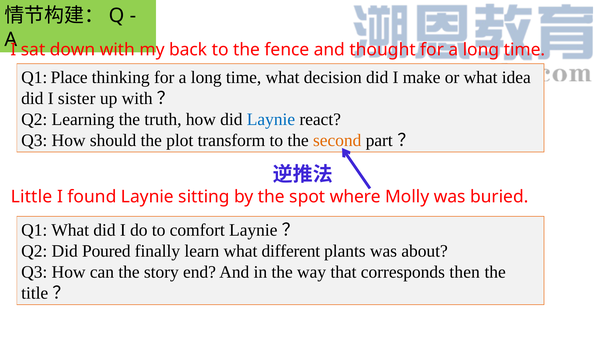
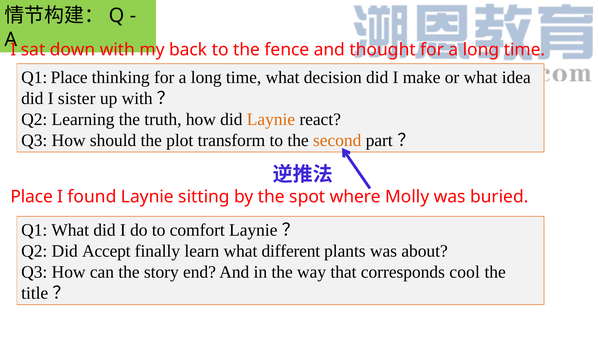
Laynie at (271, 119) colour: blue -> orange
Little at (32, 196): Little -> Place
Poured: Poured -> Accept
then: then -> cool
